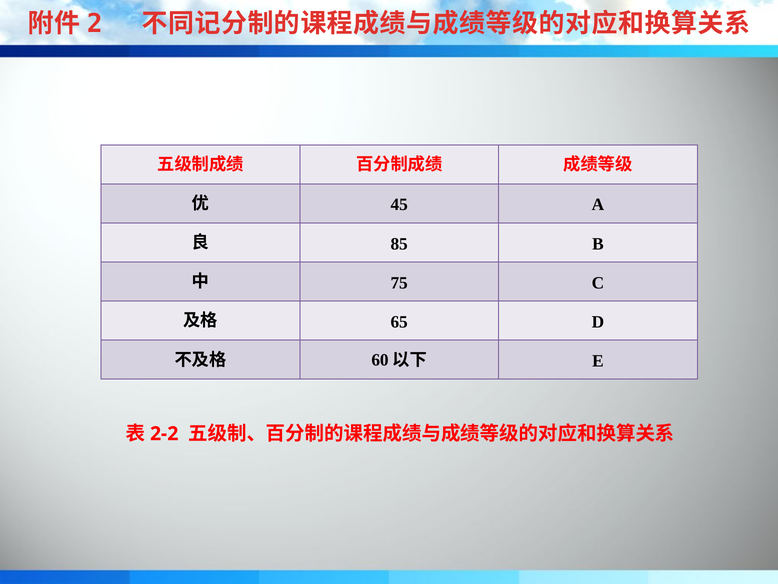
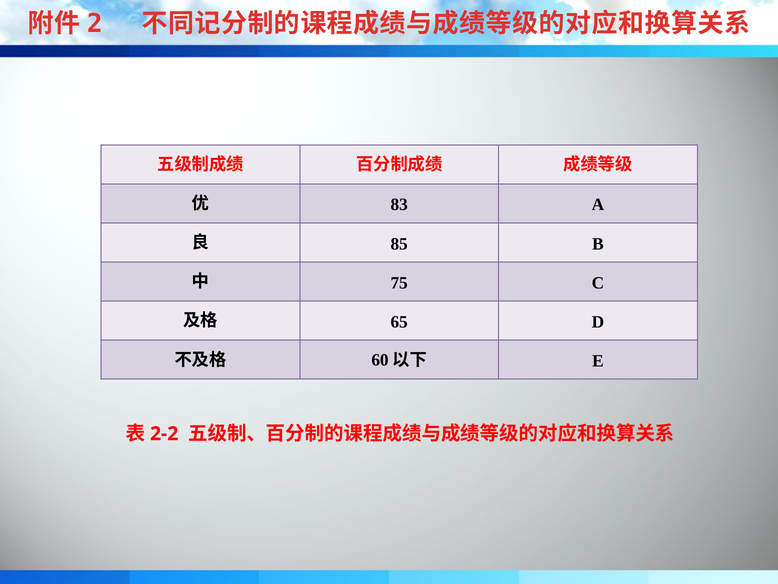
45: 45 -> 83
